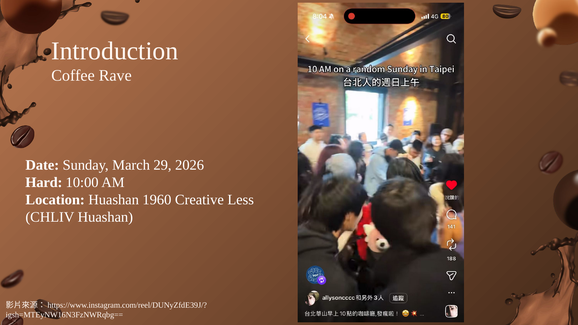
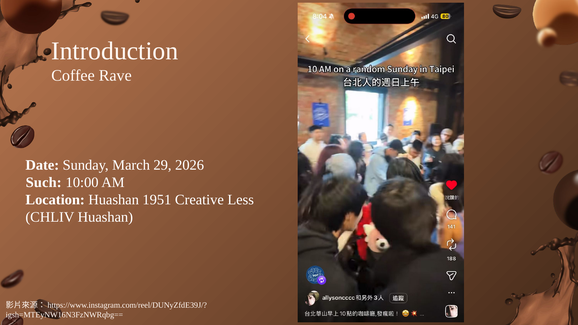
Hard: Hard -> Such
1960: 1960 -> 1951
